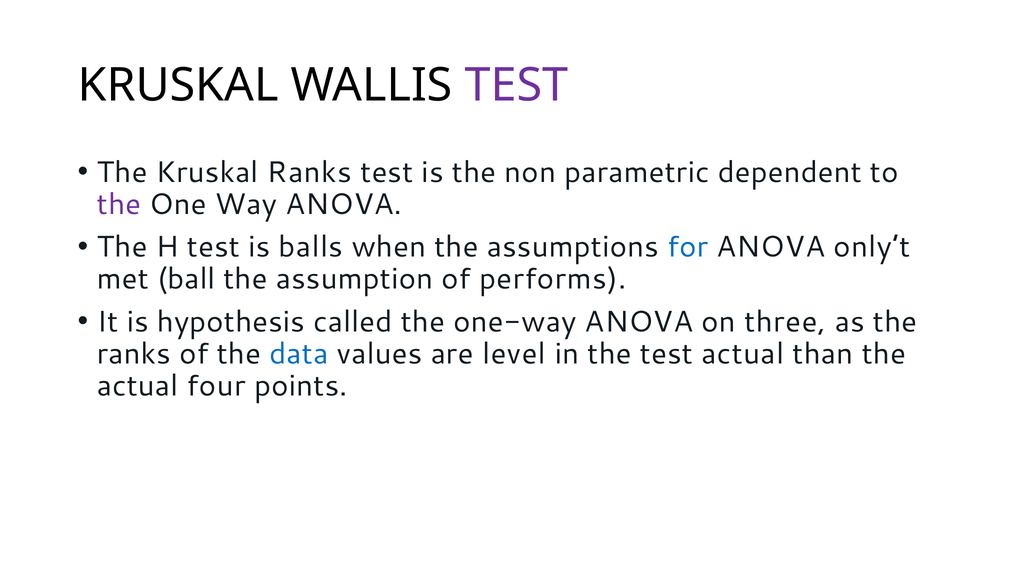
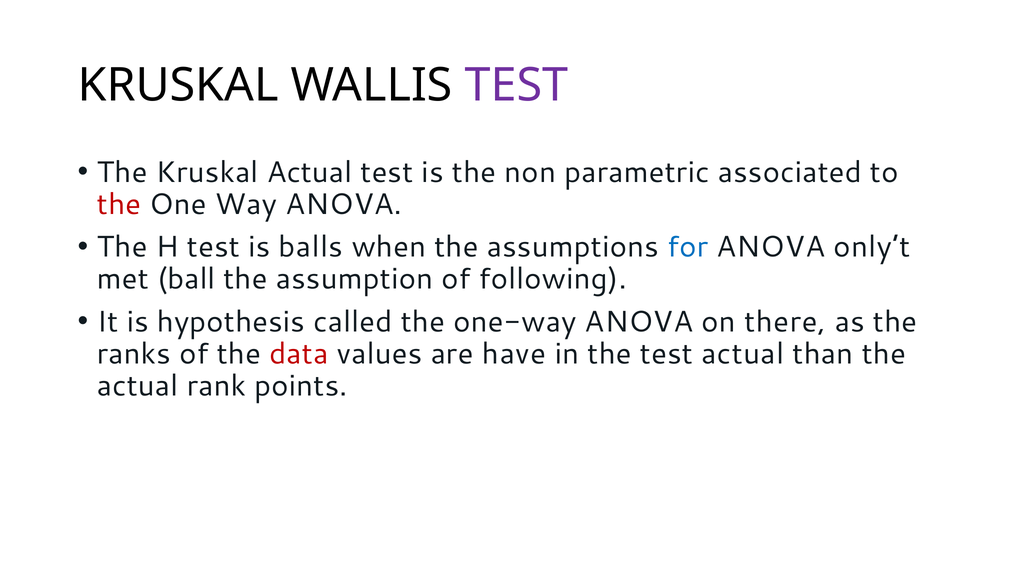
Kruskal Ranks: Ranks -> Actual
dependent: dependent -> associated
the at (119, 204) colour: purple -> red
performs: performs -> following
three: three -> there
data colour: blue -> red
level: level -> have
four: four -> rank
